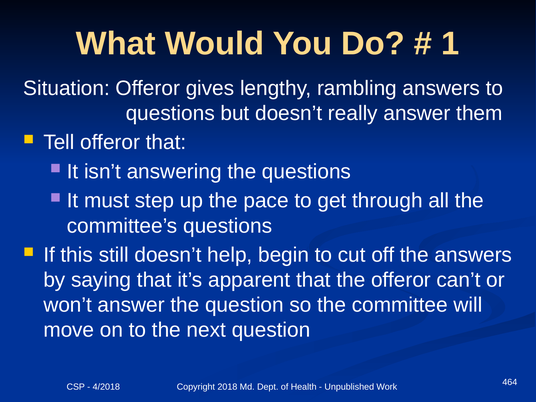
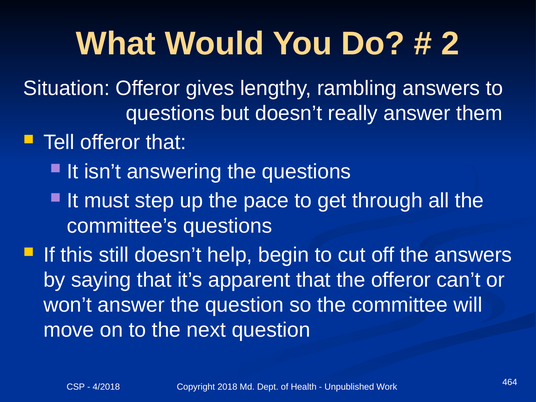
1: 1 -> 2
